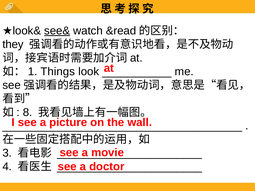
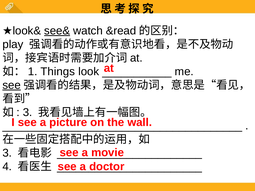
they: they -> play
see at (12, 85) underline: none -> present
8 at (28, 112): 8 -> 3
